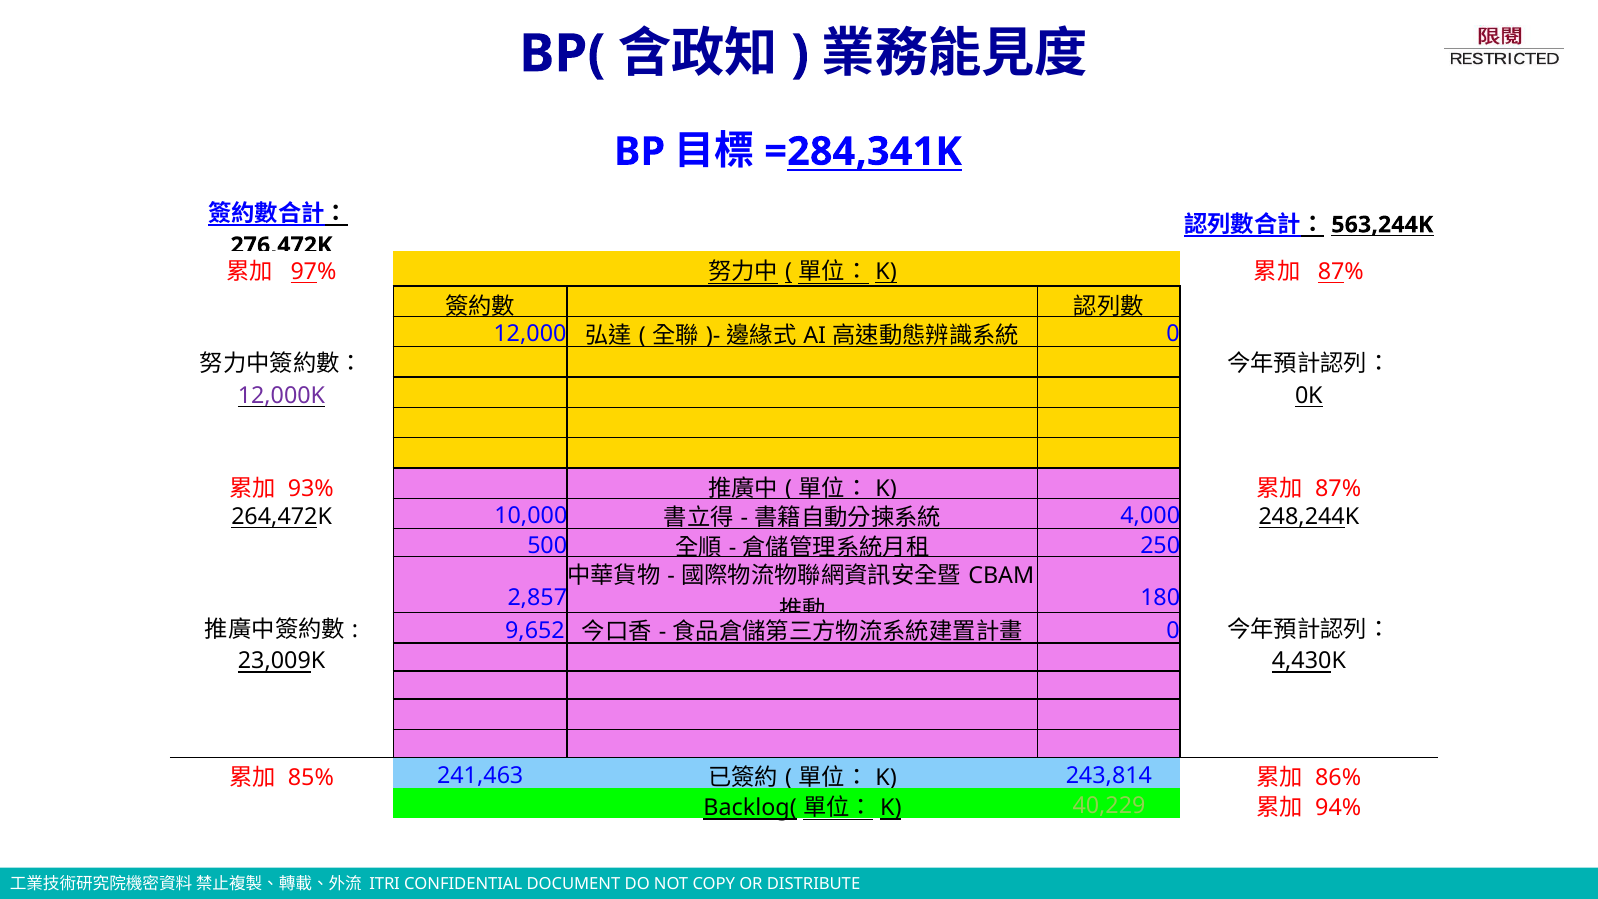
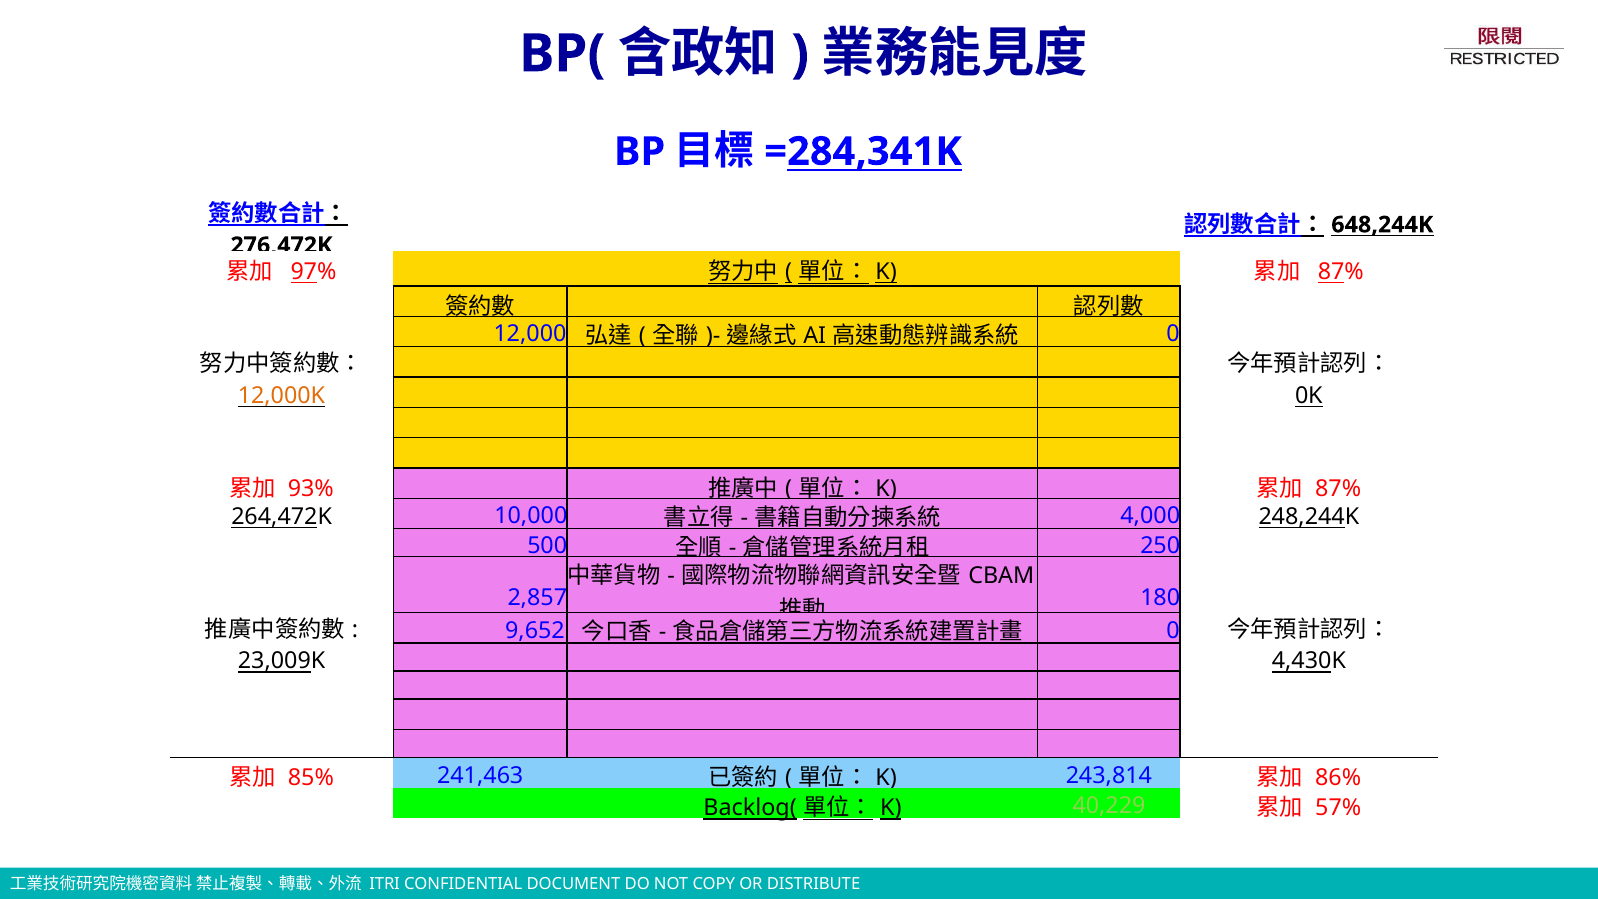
563,244K: 563,244K -> 648,244K
12,000K colour: purple -> orange
94%: 94% -> 57%
